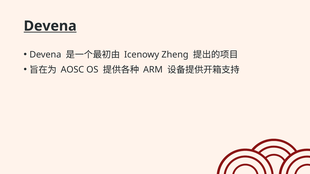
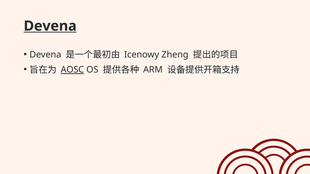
AOSC underline: none -> present
